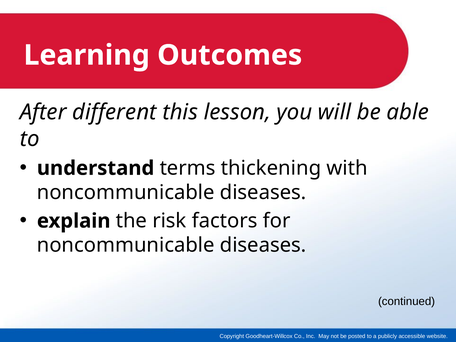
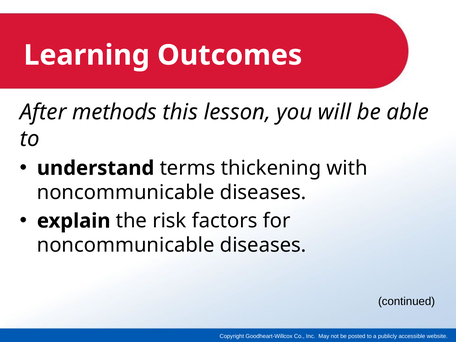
different: different -> methods
